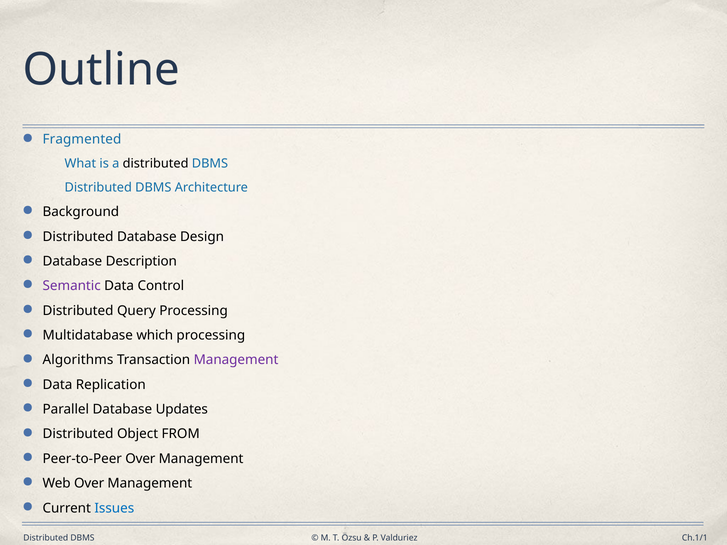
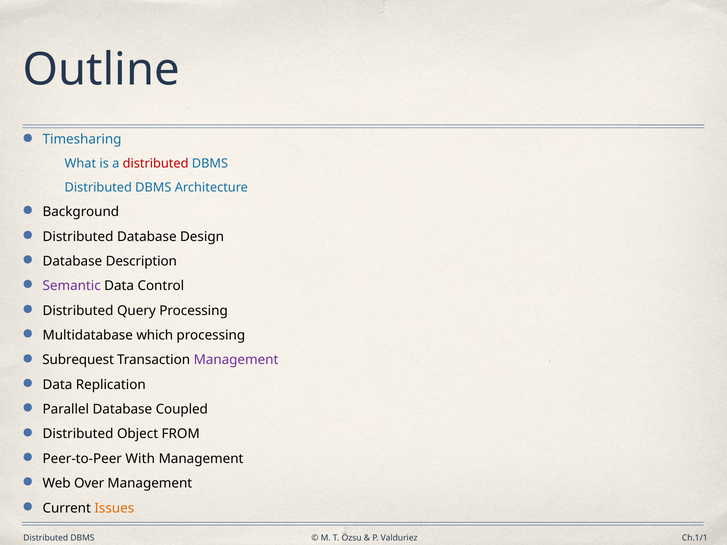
Fragmented: Fragmented -> Timesharing
distributed at (156, 164) colour: black -> red
Algorithms: Algorithms -> Subrequest
Updates: Updates -> Coupled
Peer-to-Peer Over: Over -> With
Issues colour: blue -> orange
